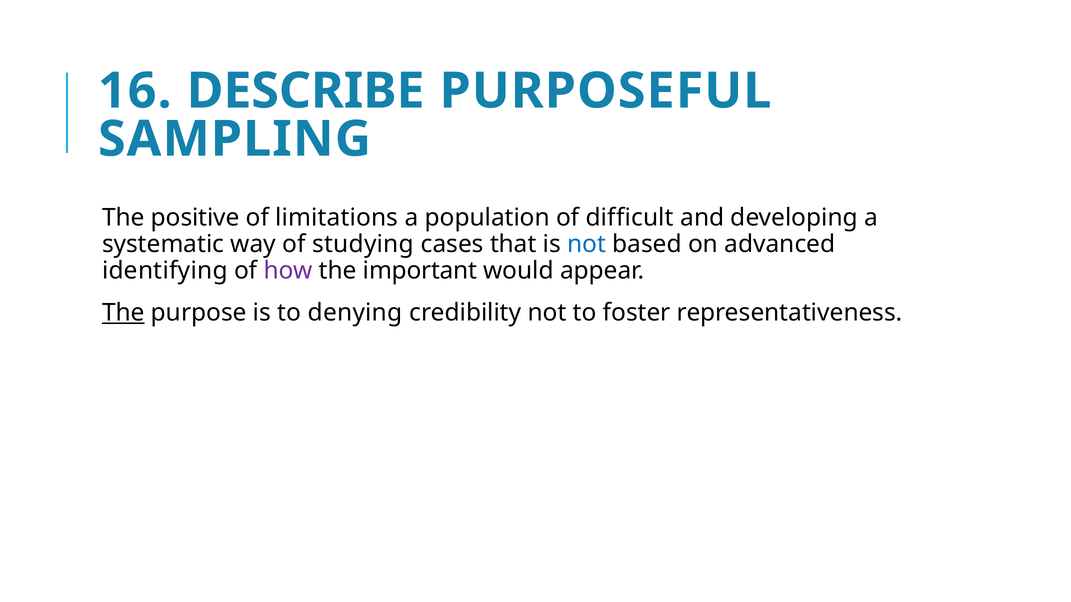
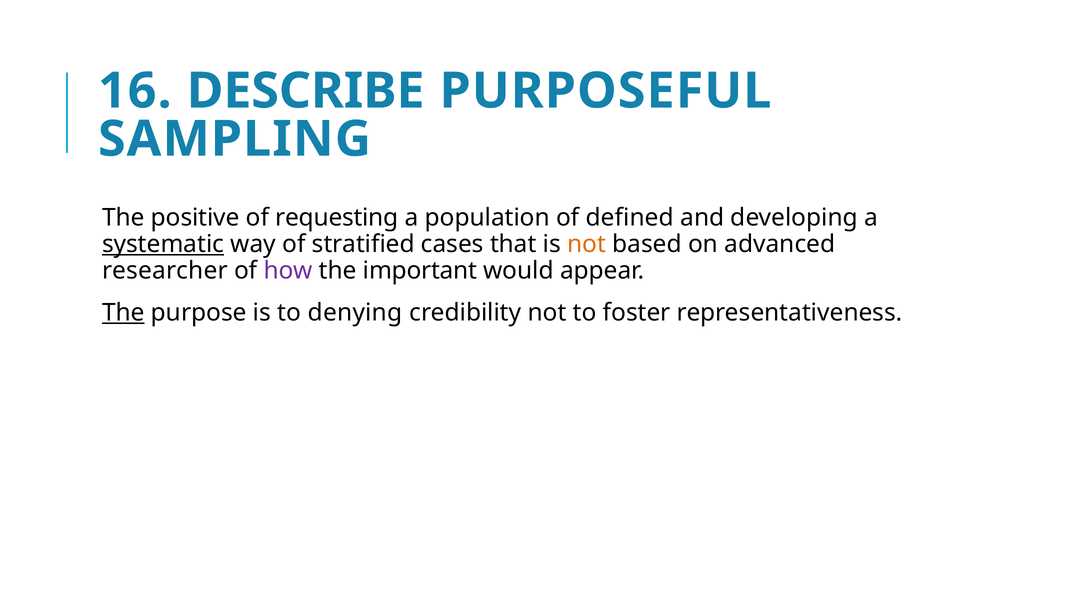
limitations: limitations -> requesting
difficult: difficult -> defined
systematic underline: none -> present
studying: studying -> stratified
not at (587, 244) colour: blue -> orange
identifying: identifying -> researcher
